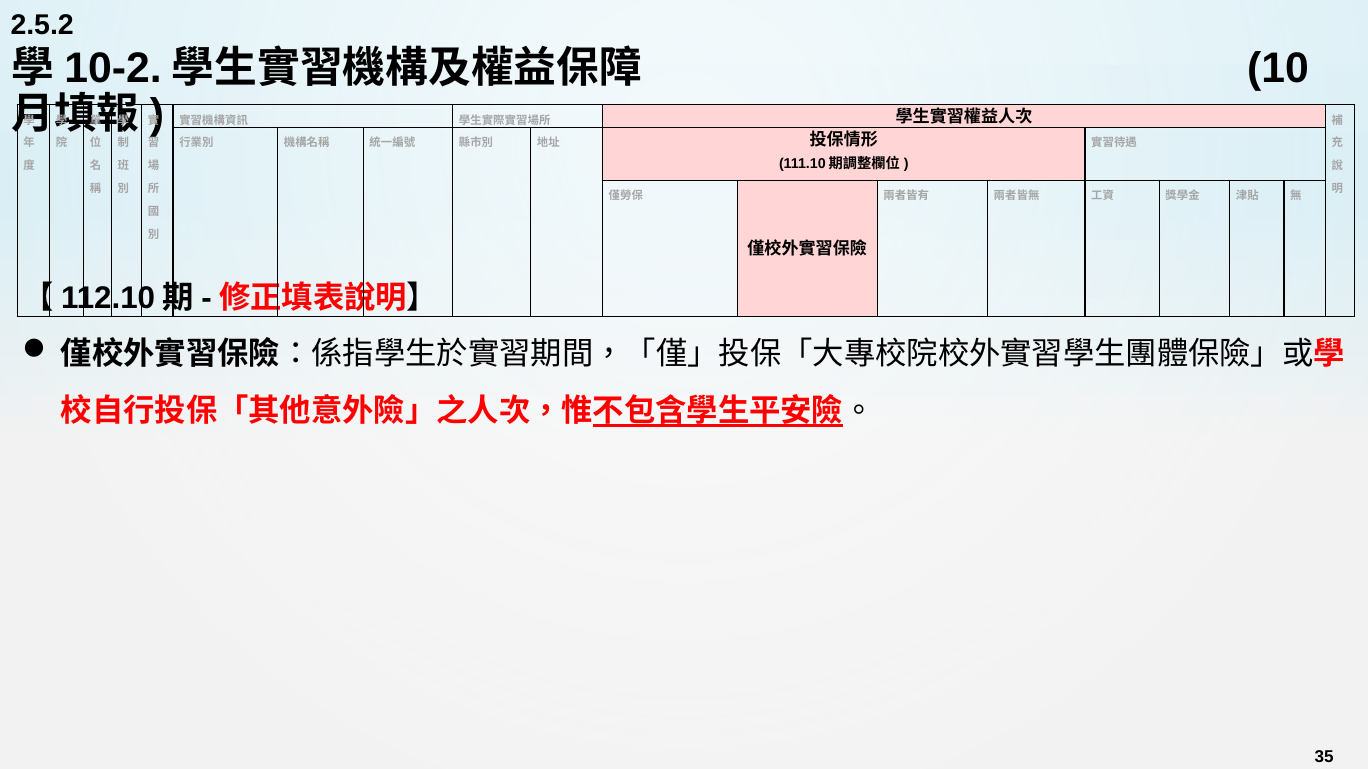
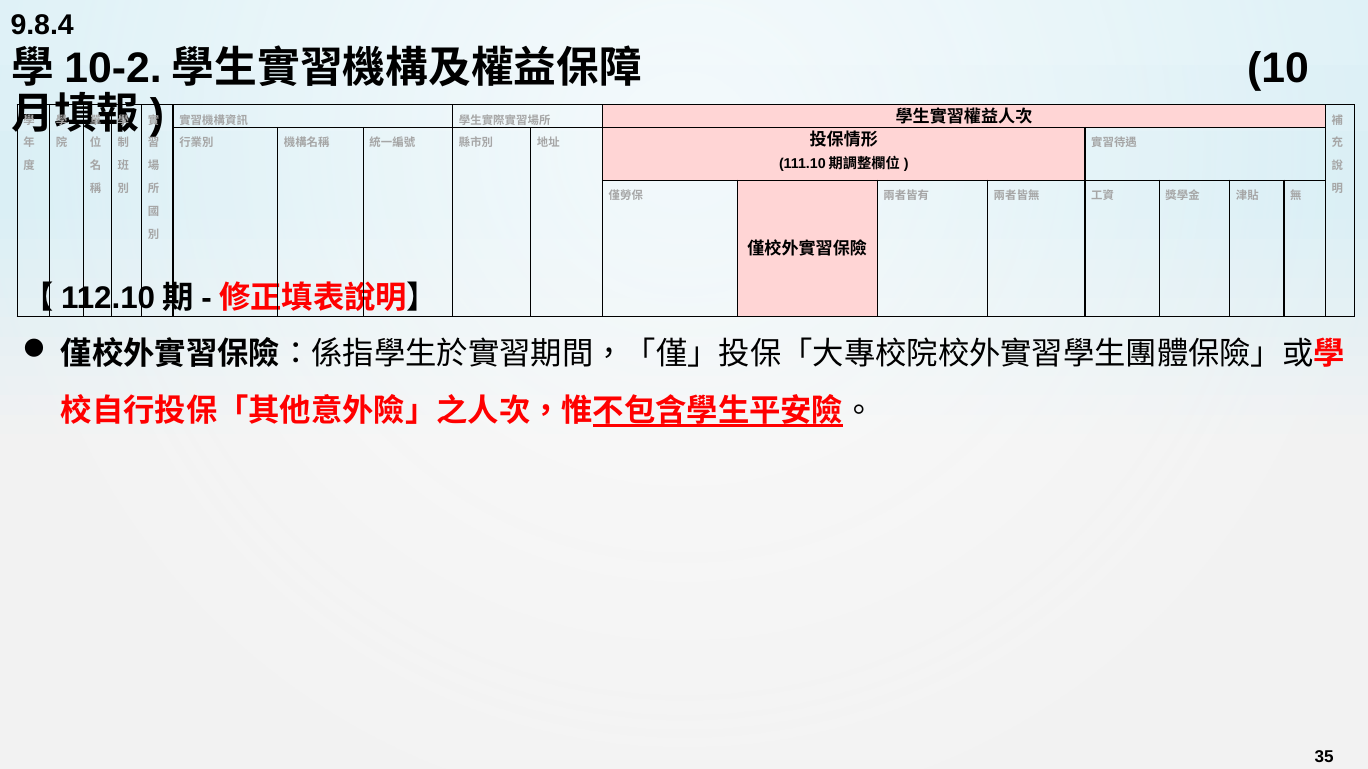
2.5.2: 2.5.2 -> 9.8.4
